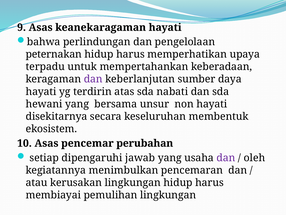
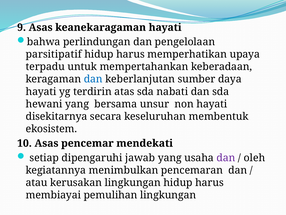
peternakan: peternakan -> parsitipatif
dan at (93, 79) colour: purple -> blue
perubahan: perubahan -> mendekati
